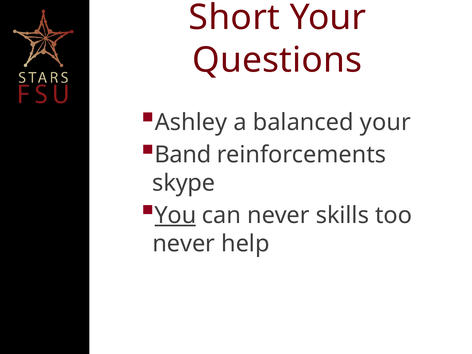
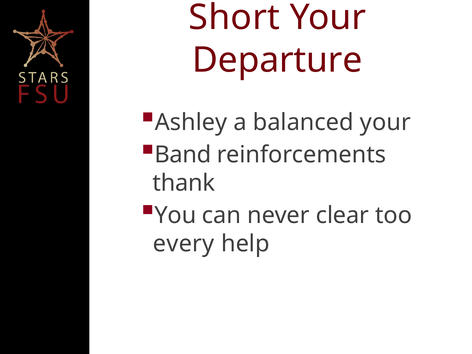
Questions: Questions -> Departure
skype: skype -> thank
You underline: present -> none
skills: skills -> clear
never at (184, 244): never -> every
